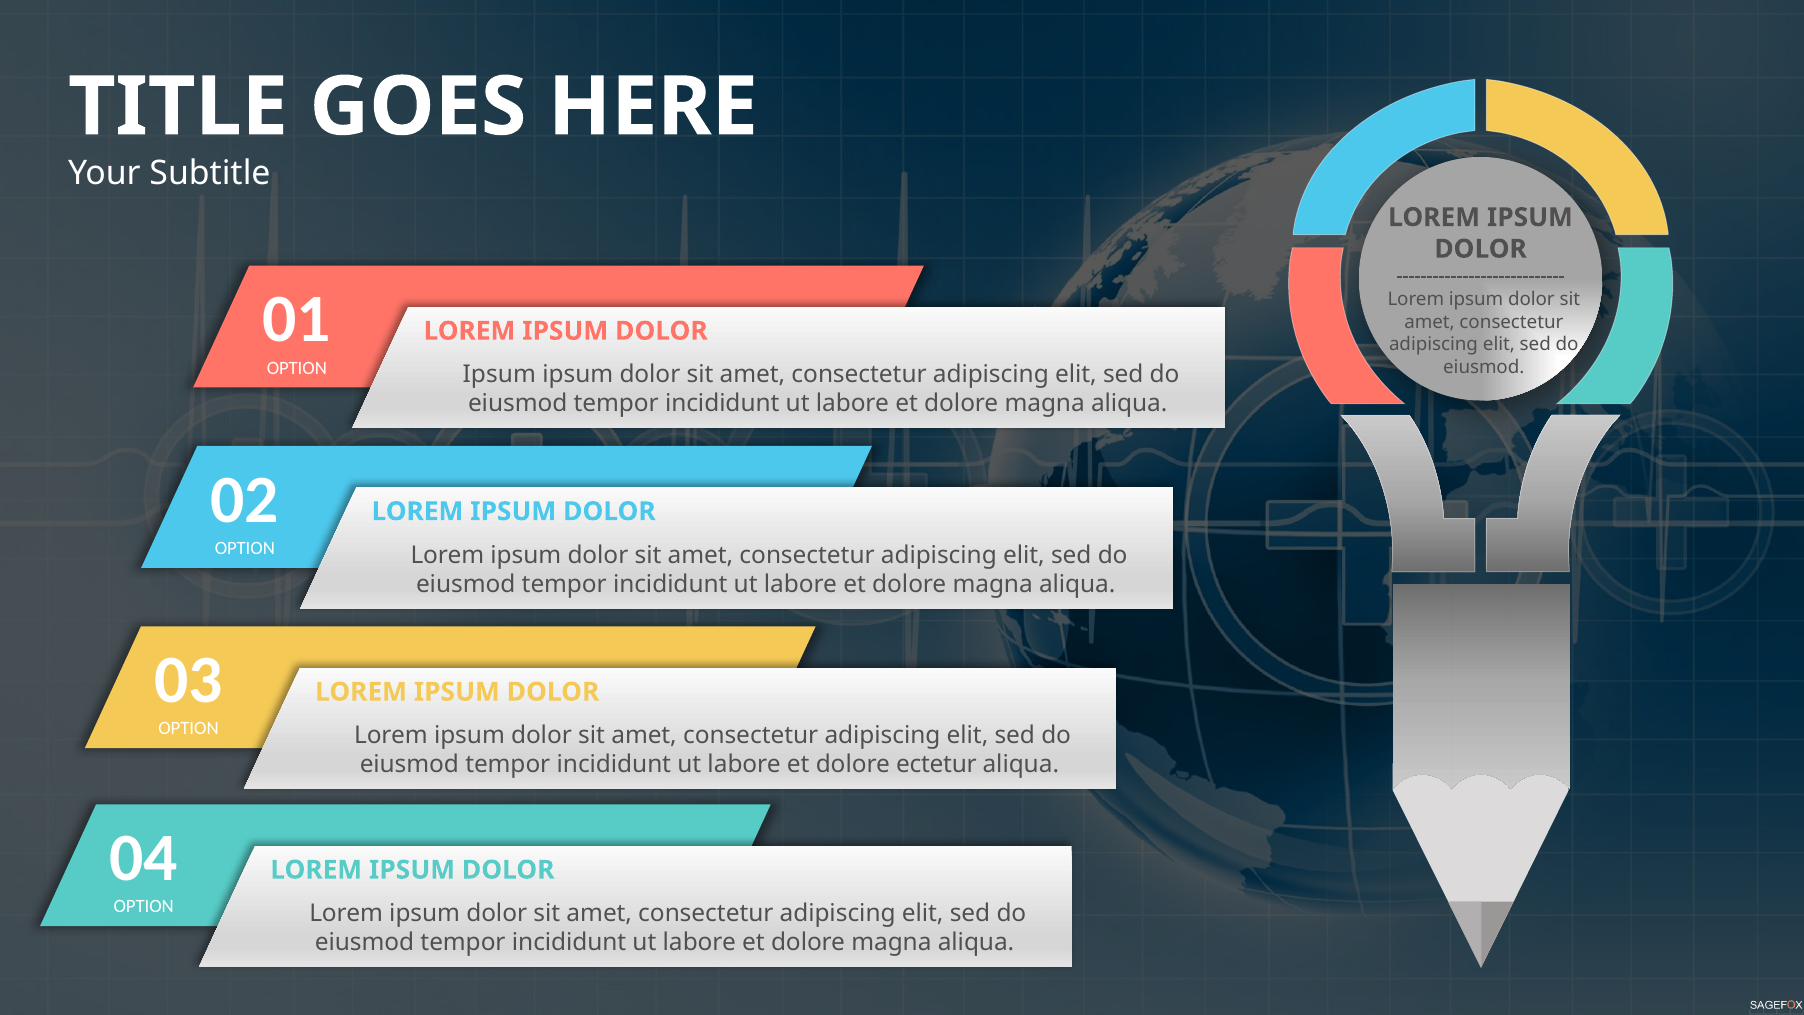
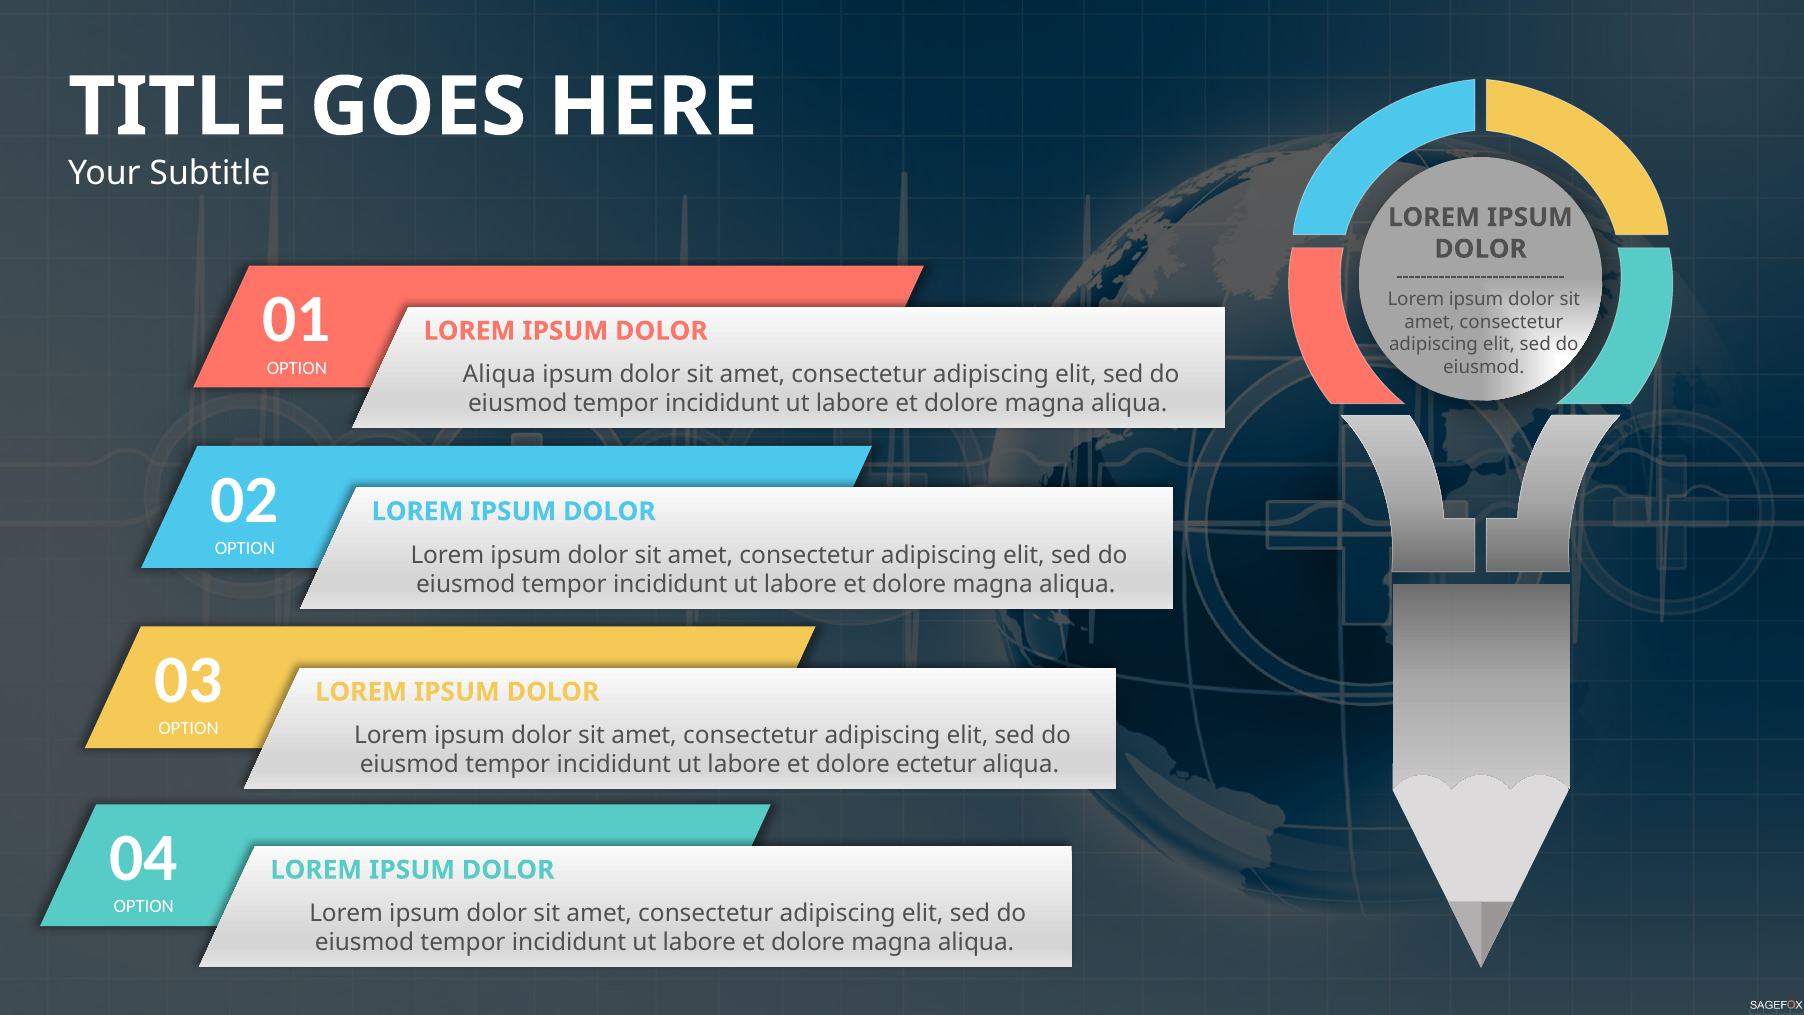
Ipsum at (499, 374): Ipsum -> Aliqua
